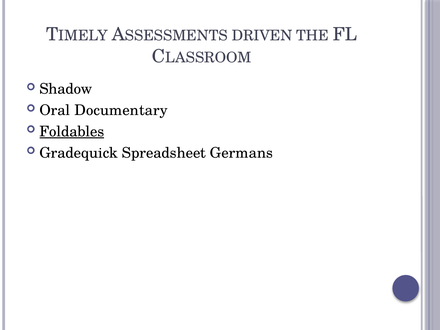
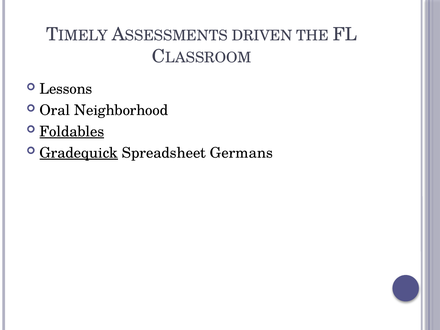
Shadow: Shadow -> Lessons
Documentary: Documentary -> Neighborhood
Gradequick underline: none -> present
